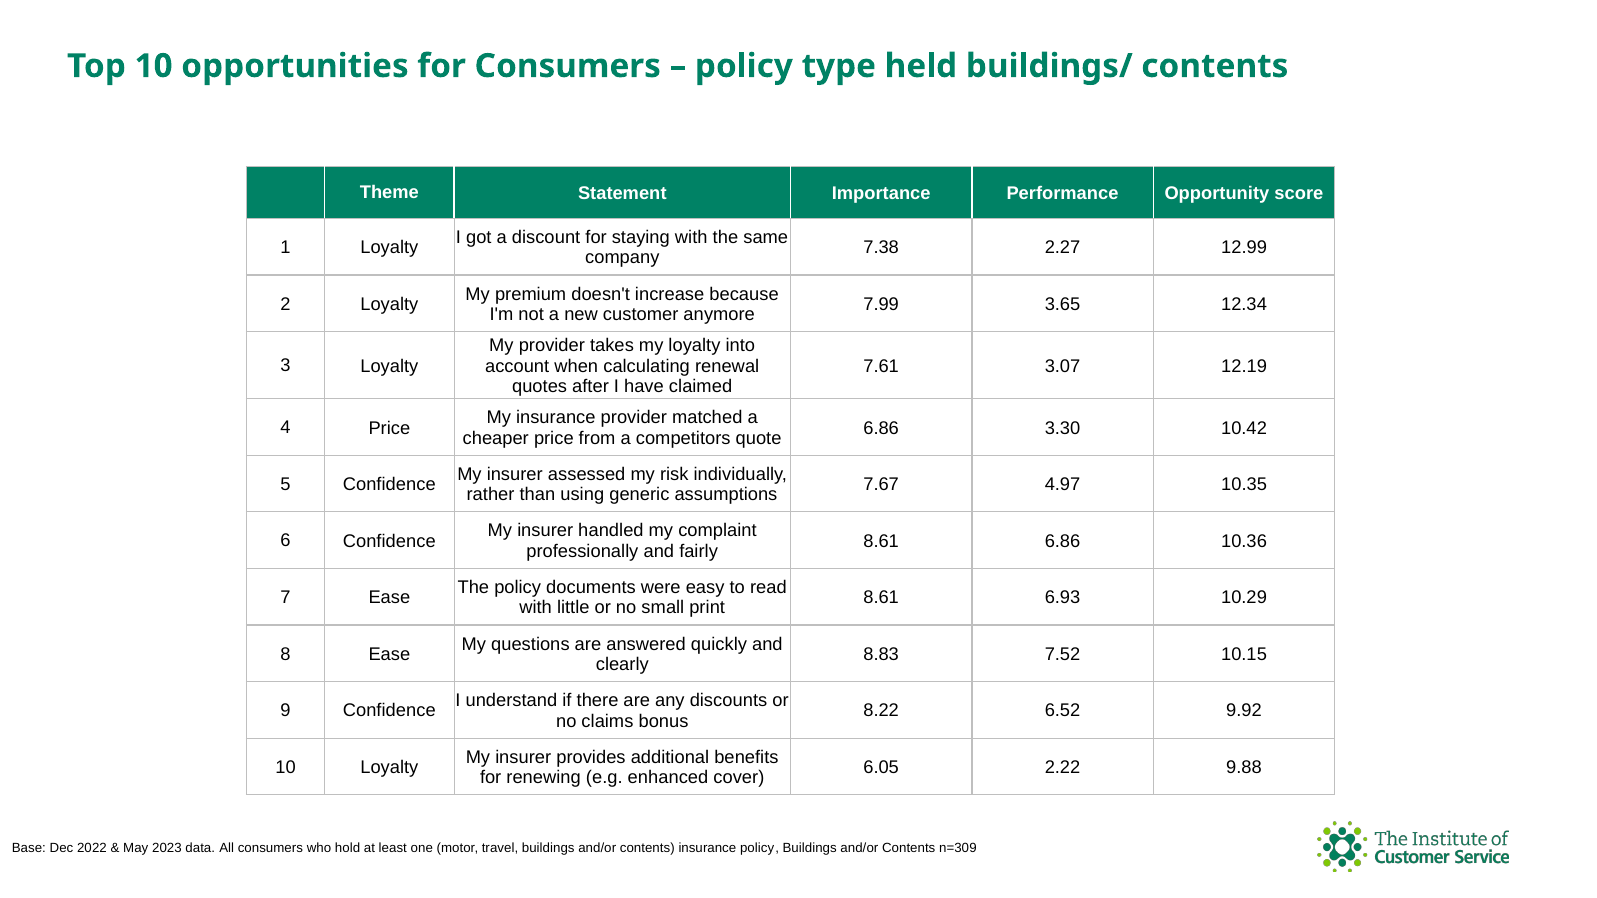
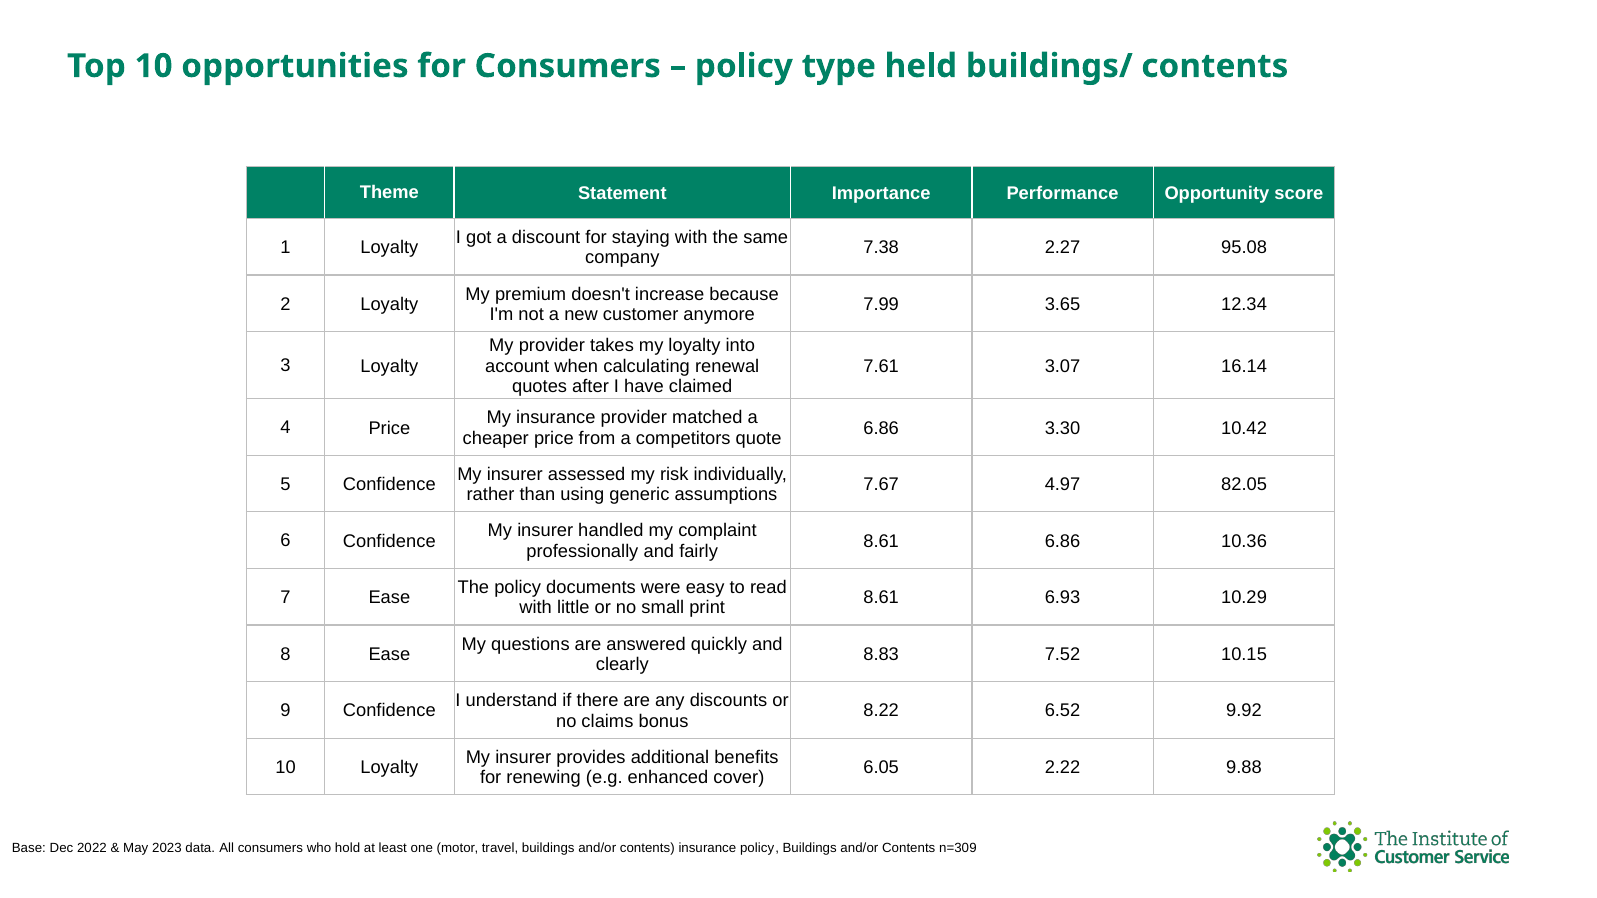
12.99: 12.99 -> 95.08
12.19: 12.19 -> 16.14
10.35: 10.35 -> 82.05
